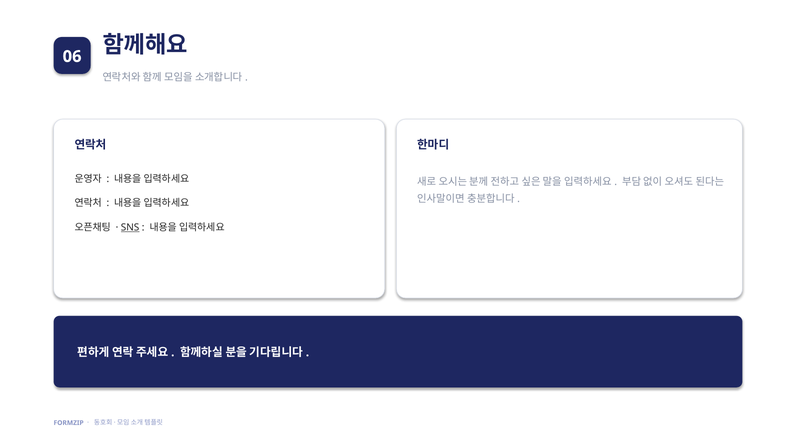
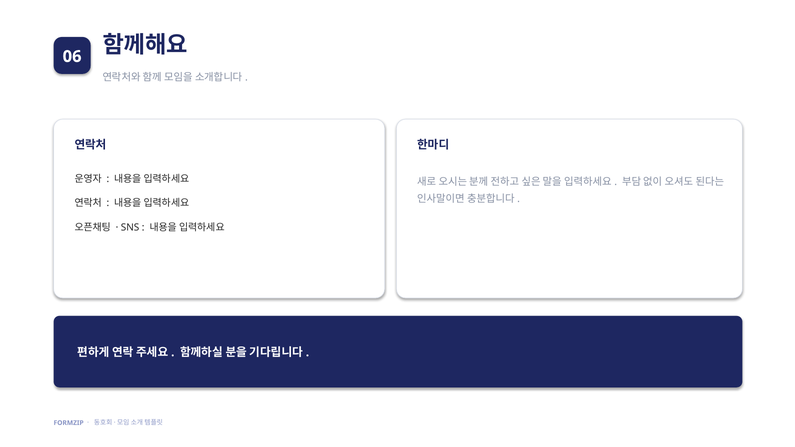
SNS underline: present -> none
